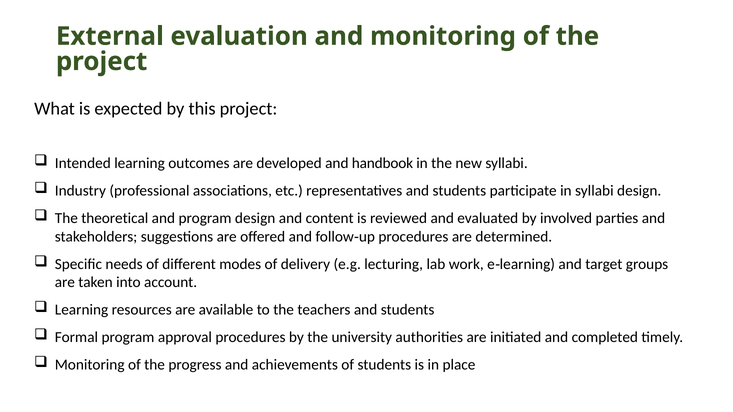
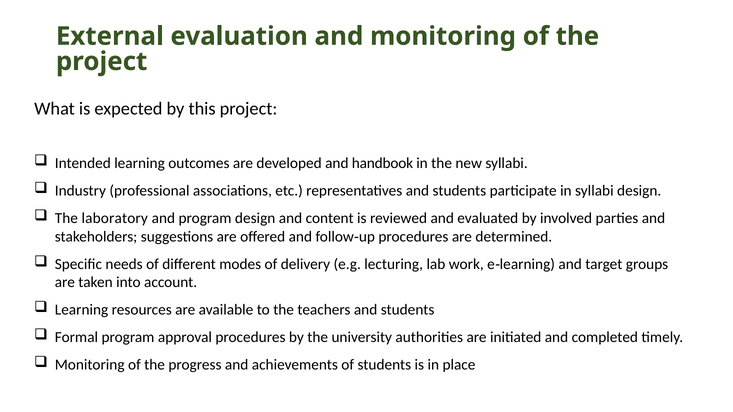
theoretical: theoretical -> laboratory
